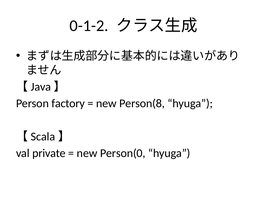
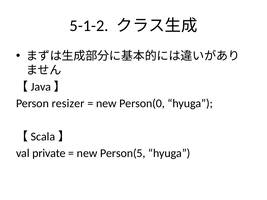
0-1-2: 0-1-2 -> 5-1-2
factory: factory -> resizer
Person(8: Person(8 -> Person(0
Person(0: Person(0 -> Person(5
